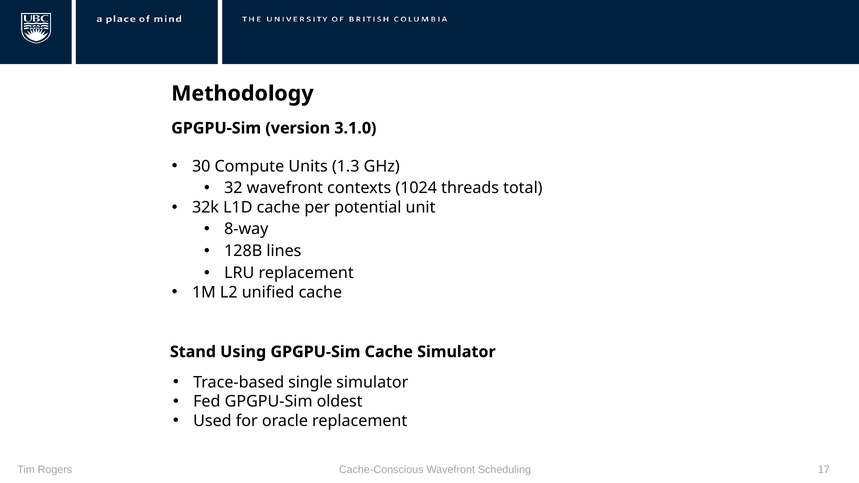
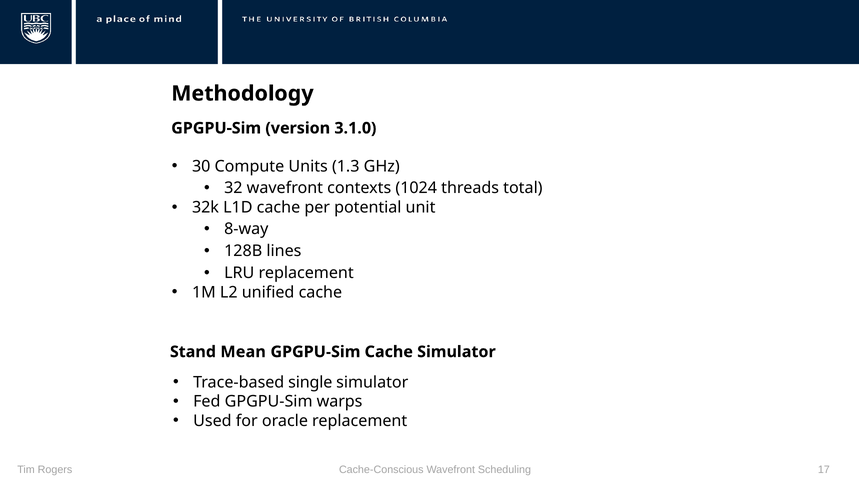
Using: Using -> Mean
oldest: oldest -> warps
